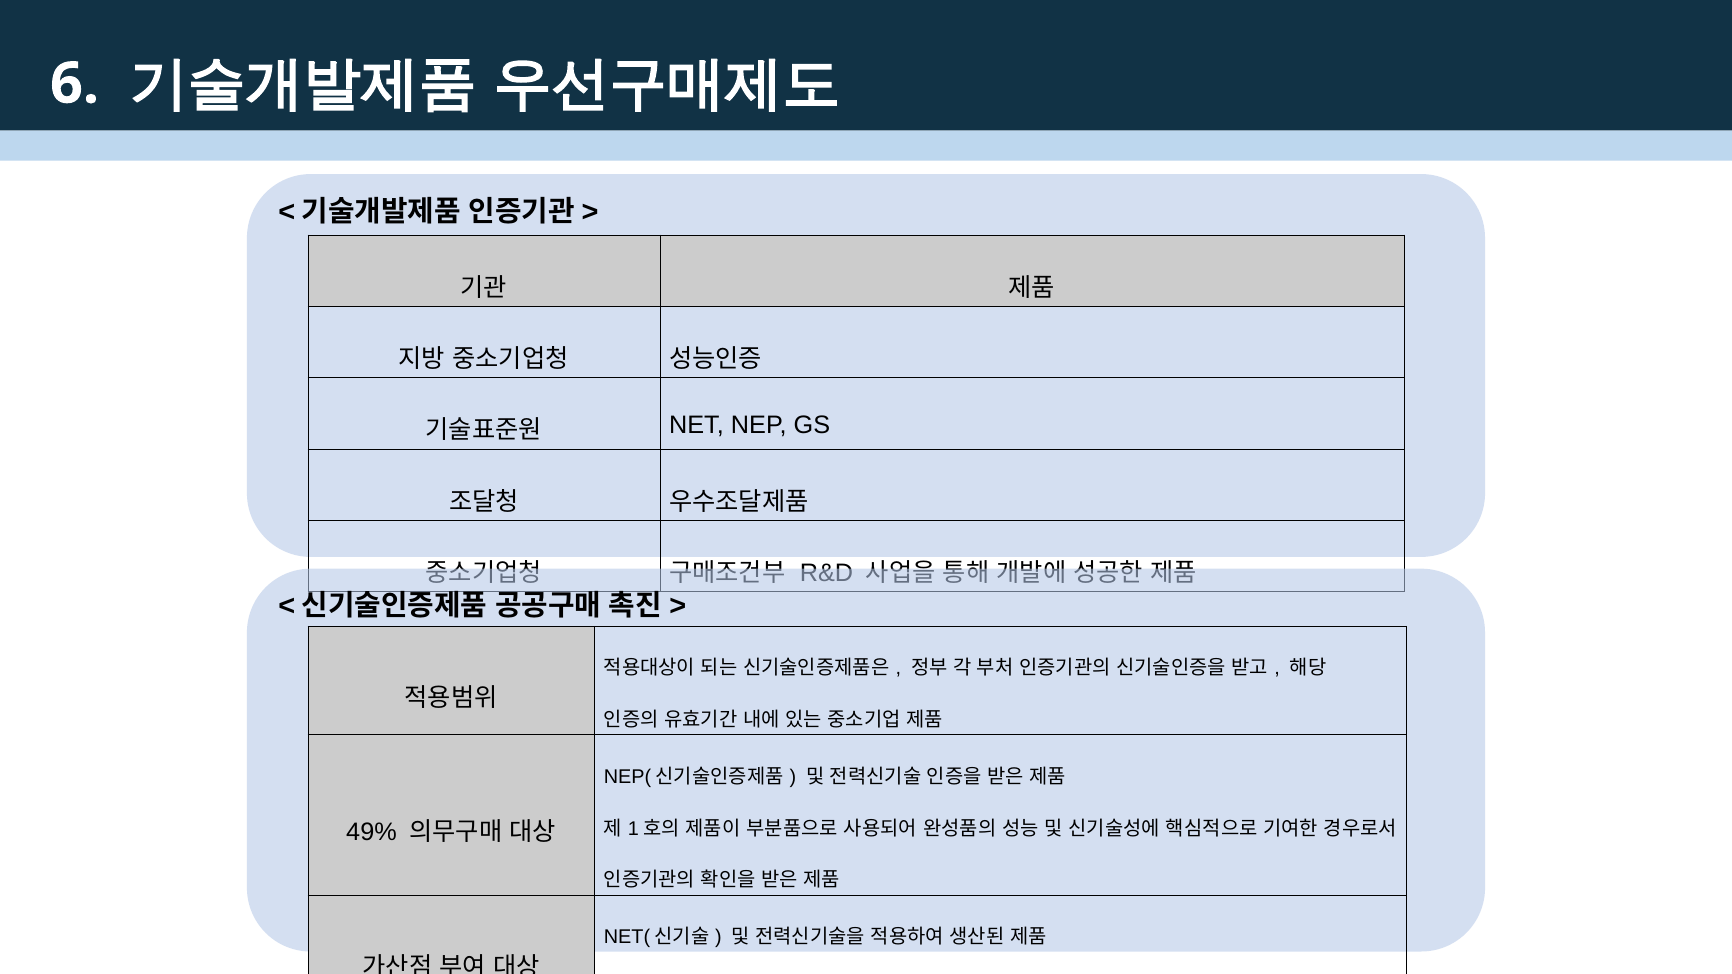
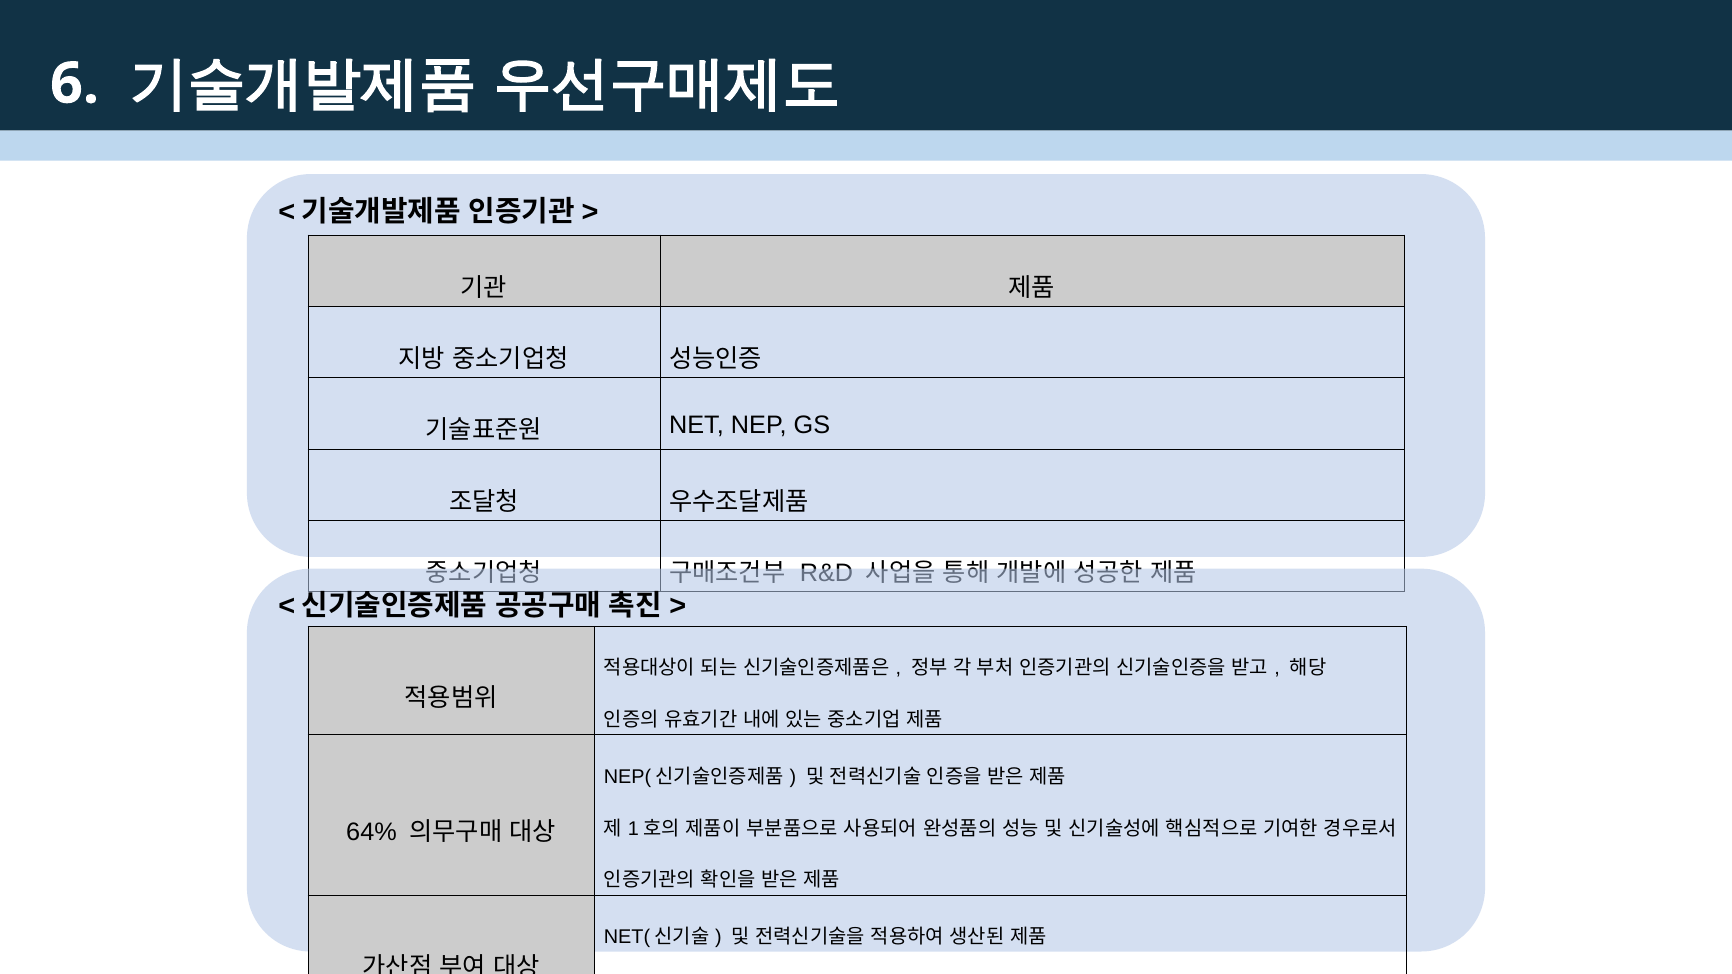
49%: 49% -> 64%
